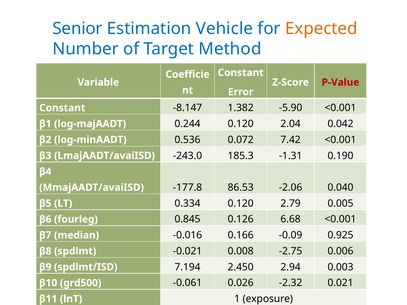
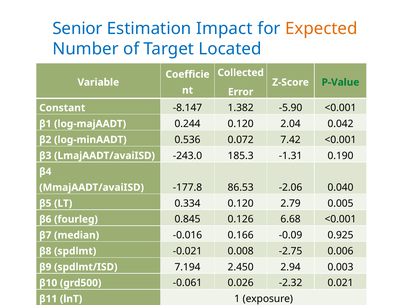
Vehicle: Vehicle -> Impact
Method: Method -> Located
Constant at (241, 73): Constant -> Collected
P-Value colour: red -> green
